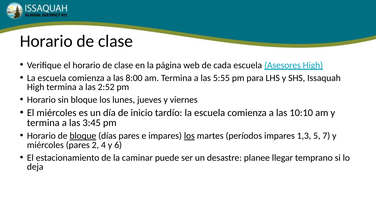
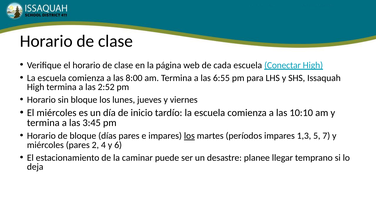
Asesores: Asesores -> Conectar
5:55: 5:55 -> 6:55
bloque at (83, 135) underline: present -> none
